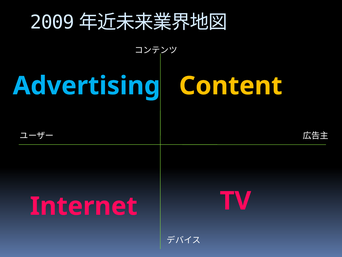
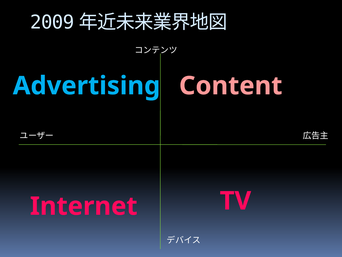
Content colour: yellow -> pink
